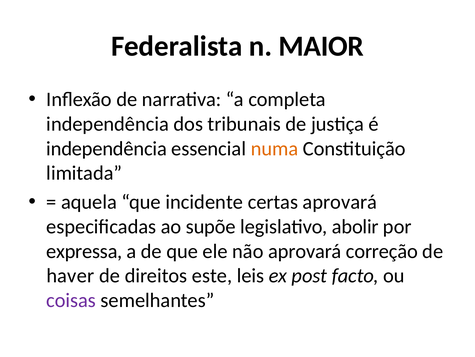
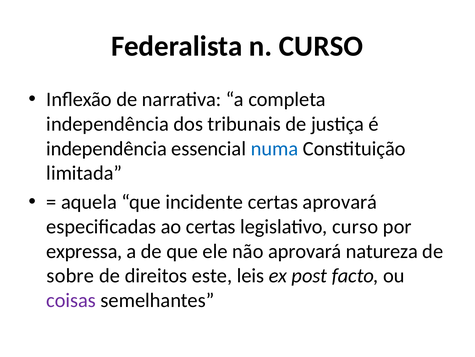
n MAIOR: MAIOR -> CURSO
numa colour: orange -> blue
ao supõe: supõe -> certas
legislativo abolir: abolir -> curso
correção: correção -> natureza
haver: haver -> sobre
